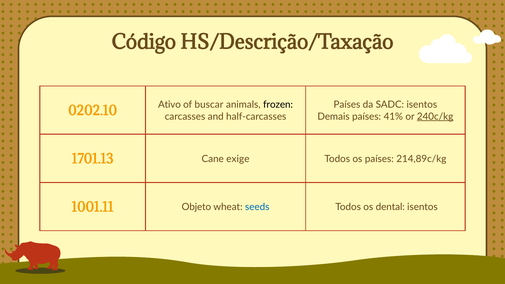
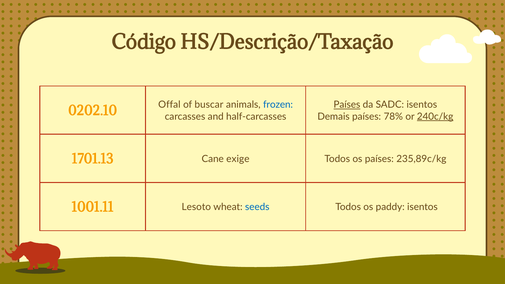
Ativo: Ativo -> Offal
frozen colour: black -> blue
Países at (347, 105) underline: none -> present
41%: 41% -> 78%
214,89c/kg: 214,89c/kg -> 235,89c/kg
Objeto: Objeto -> Lesoto
dental: dental -> paddy
